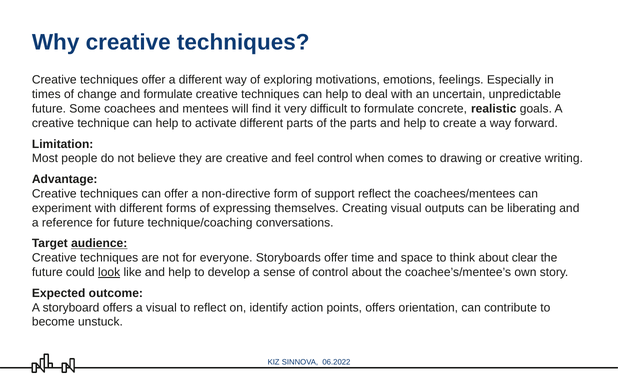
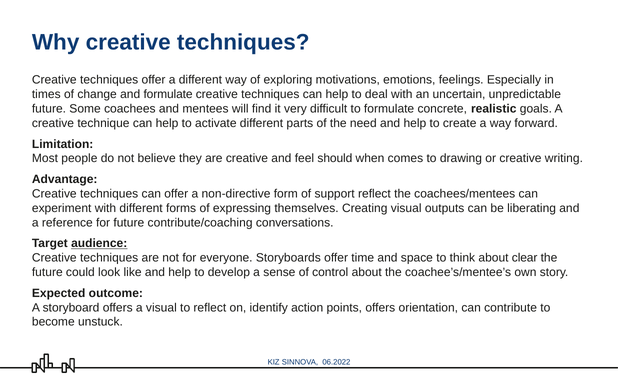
the parts: parts -> need
feel control: control -> should
technique/coaching: technique/coaching -> contribute/coaching
look underline: present -> none
